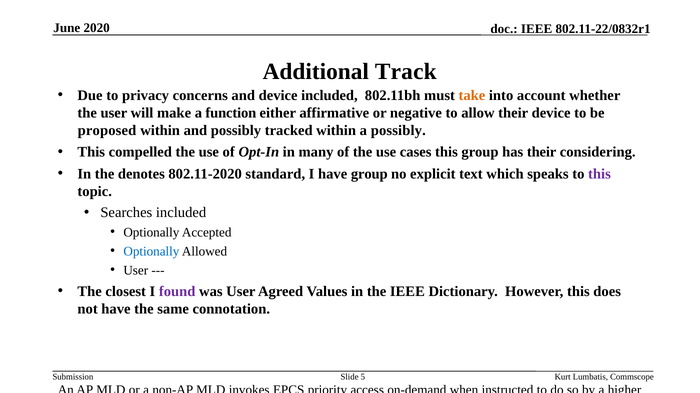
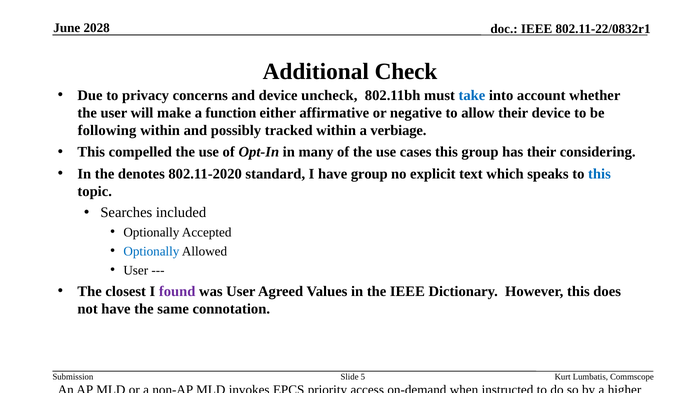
2020: 2020 -> 2028
Track: Track -> Check
device included: included -> uncheck
take colour: orange -> blue
proposed: proposed -> following
a possibly: possibly -> verbiage
this at (599, 174) colour: purple -> blue
